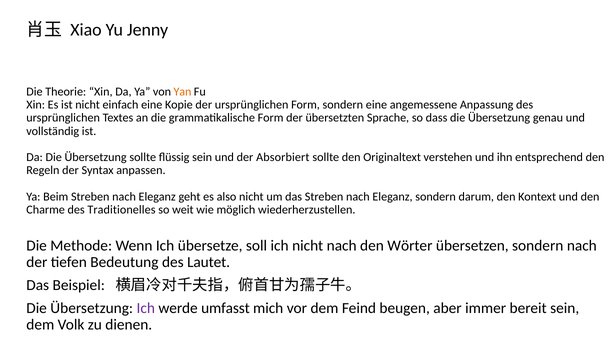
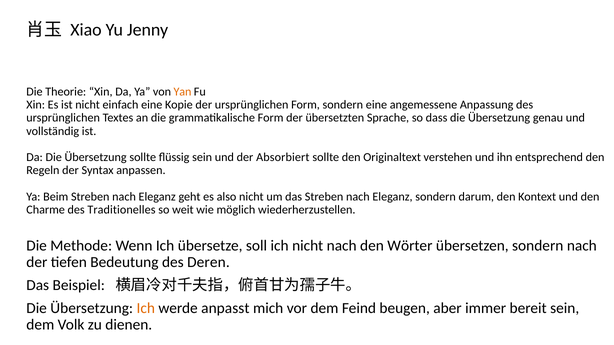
Lautet: Lautet -> Deren
Ich at (146, 309) colour: purple -> orange
umfasst: umfasst -> anpasst
